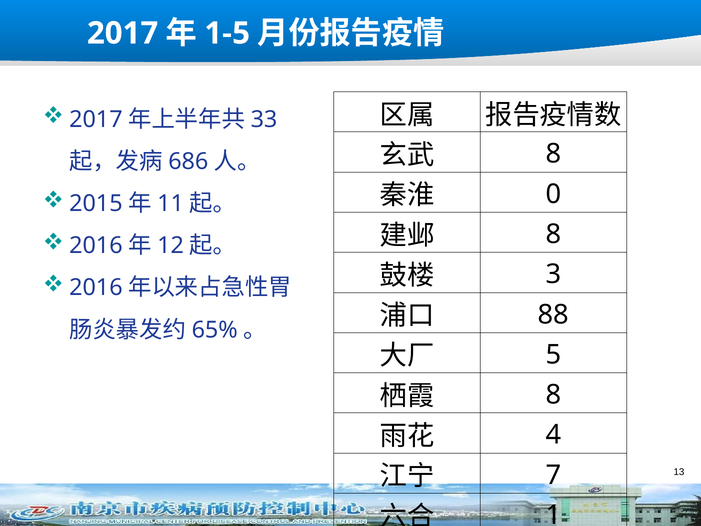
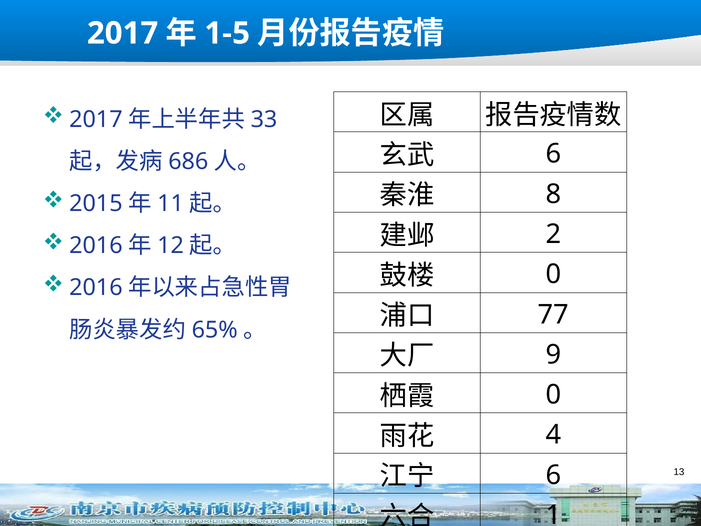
8 at (553, 154): 8 -> 6
0: 0 -> 8
8 at (553, 234): 8 -> 2
3 at (553, 274): 3 -> 0
88: 88 -> 77
5: 5 -> 9
8 at (553, 395): 8 -> 0
7 at (553, 475): 7 -> 6
